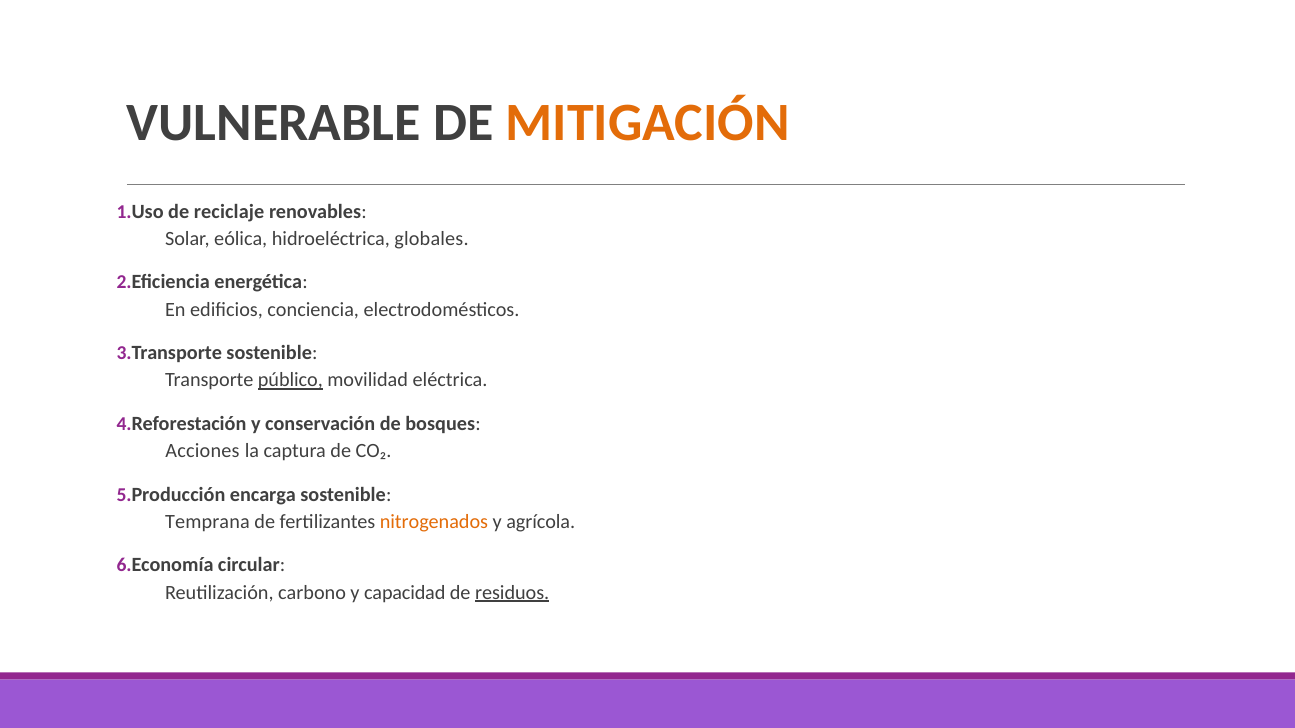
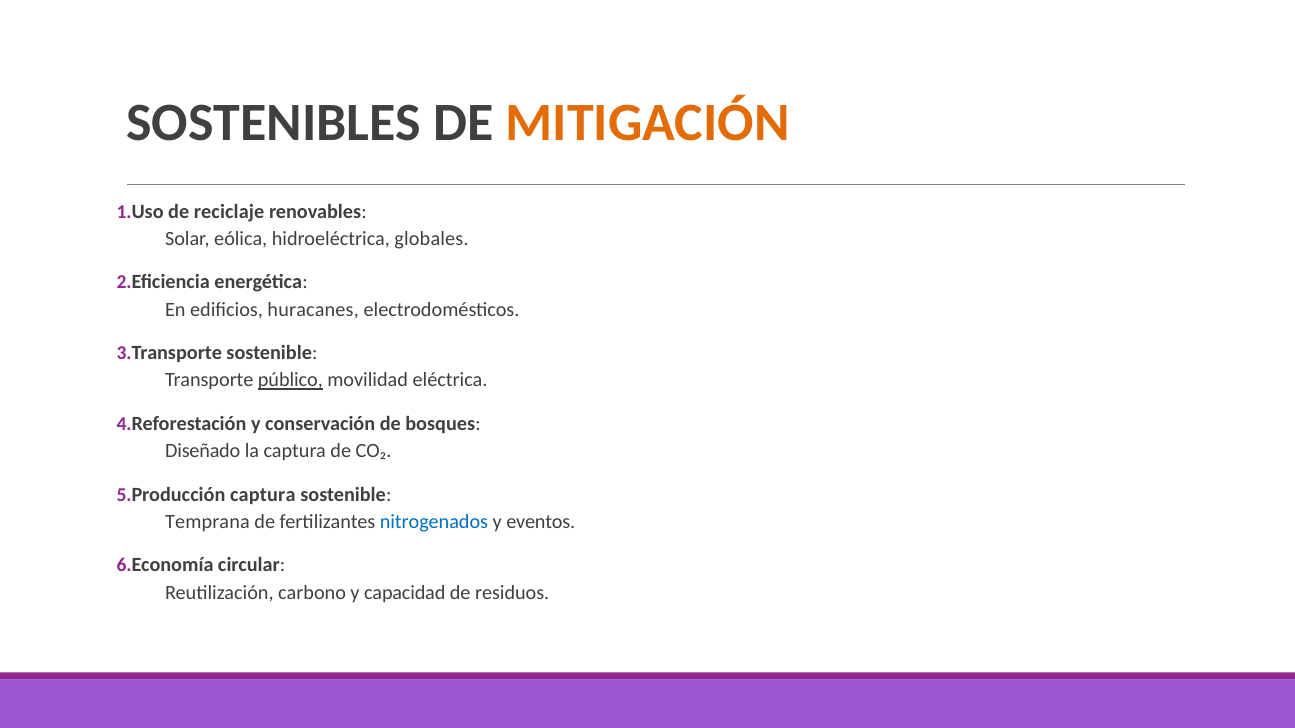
VULNERABLE: VULNERABLE -> SOSTENIBLES
conciencia: conciencia -> huracanes
Acciones: Acciones -> Diseñado
encarga at (263, 495): encarga -> captura
nitrogenados colour: orange -> blue
agrícola: agrícola -> eventos
residuos underline: present -> none
